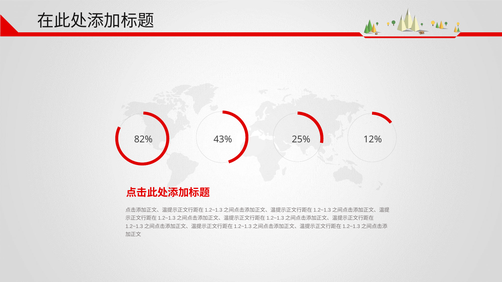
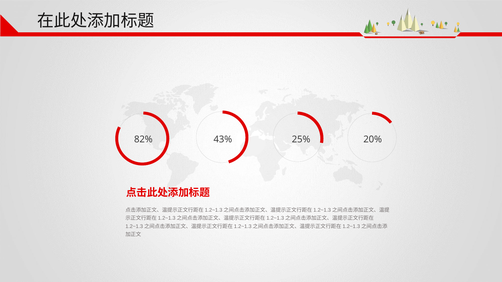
12%: 12% -> 20%
